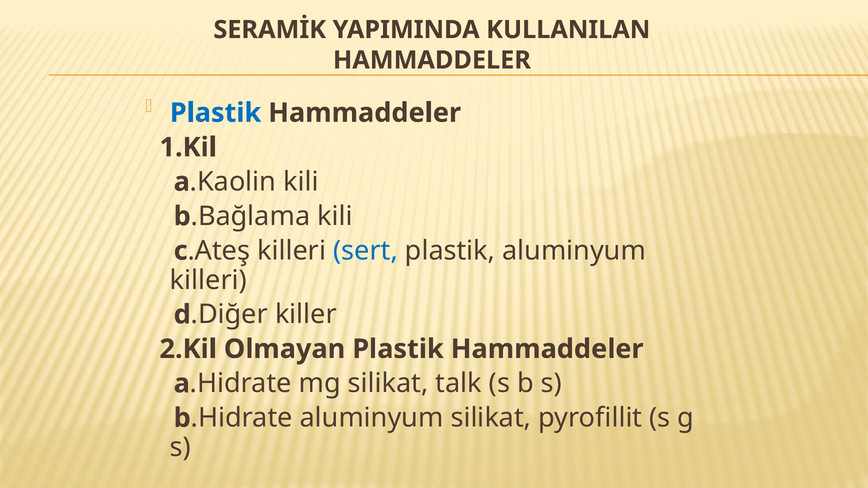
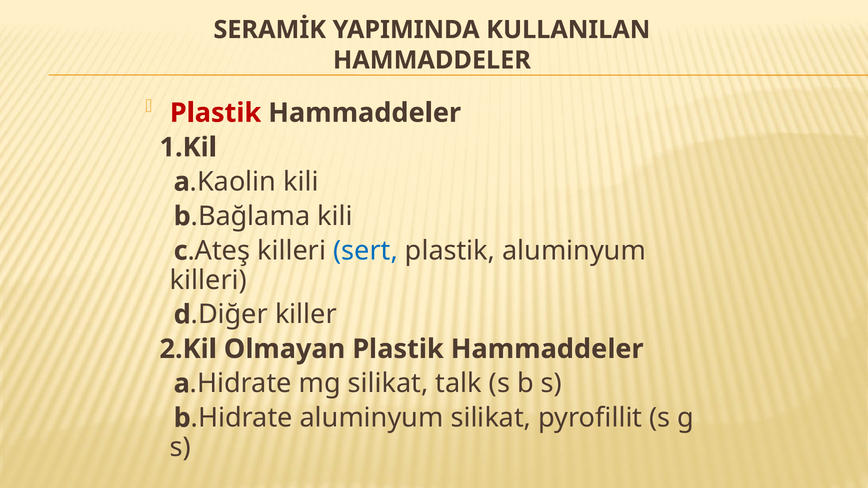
Plastik at (216, 113) colour: blue -> red
